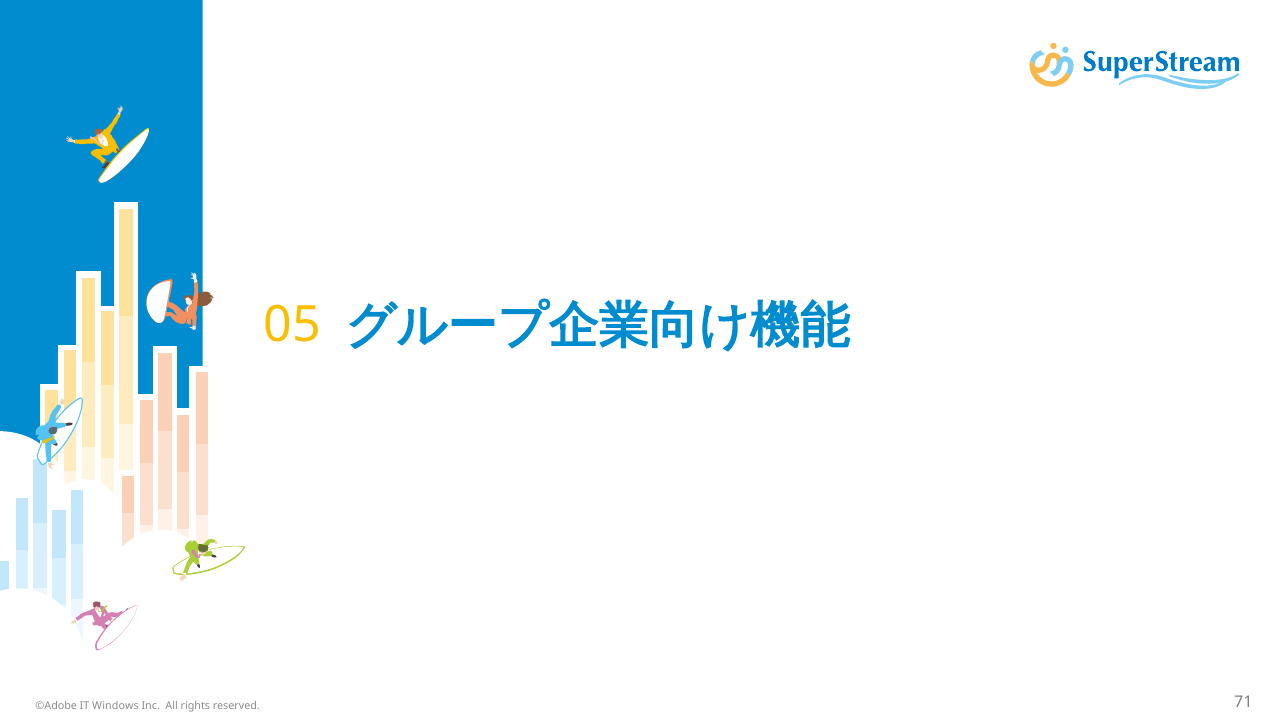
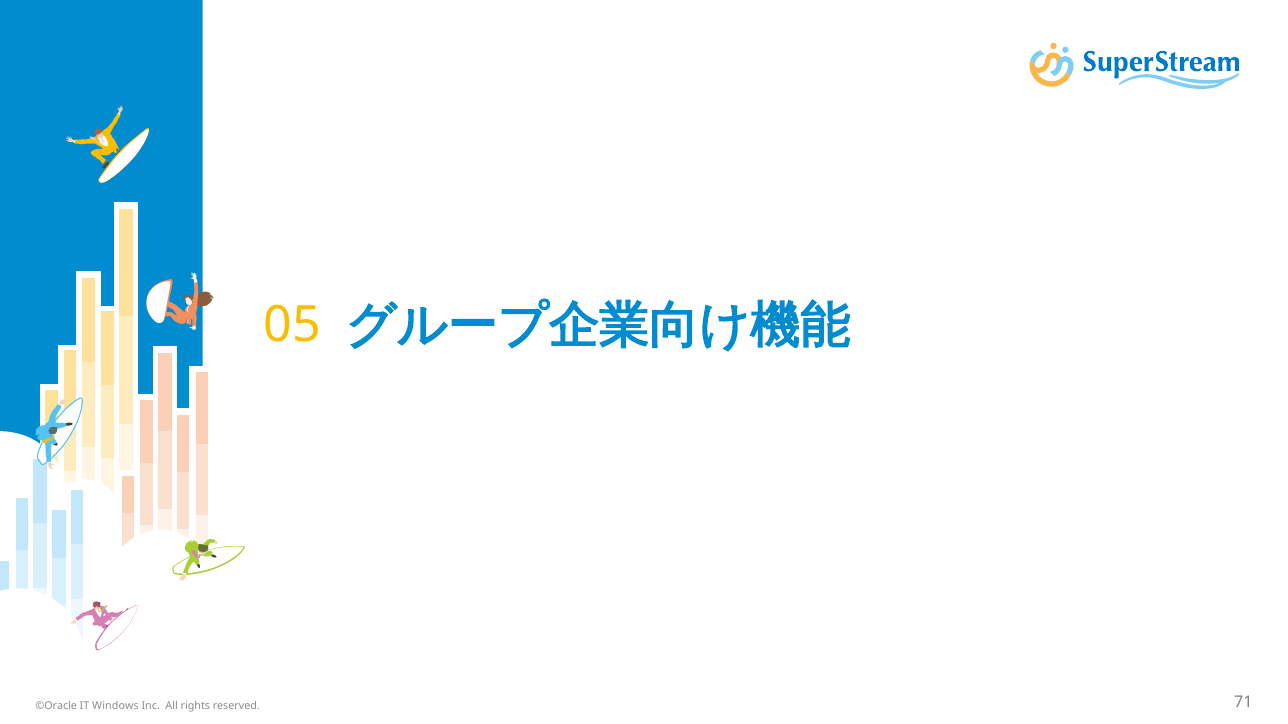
©Adobe: ©Adobe -> ©Oracle
